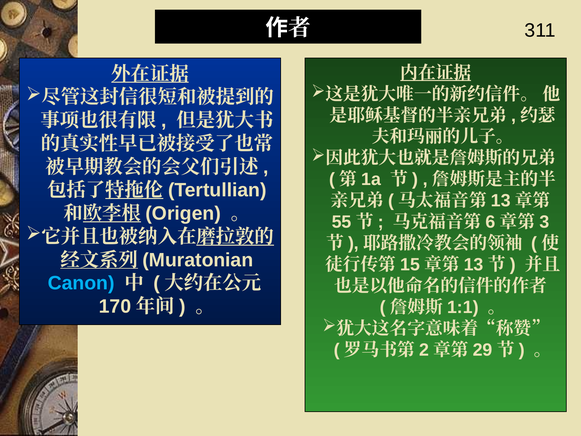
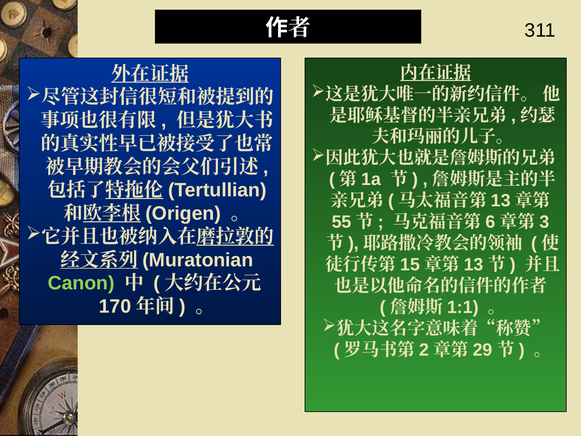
Canon colour: light blue -> light green
